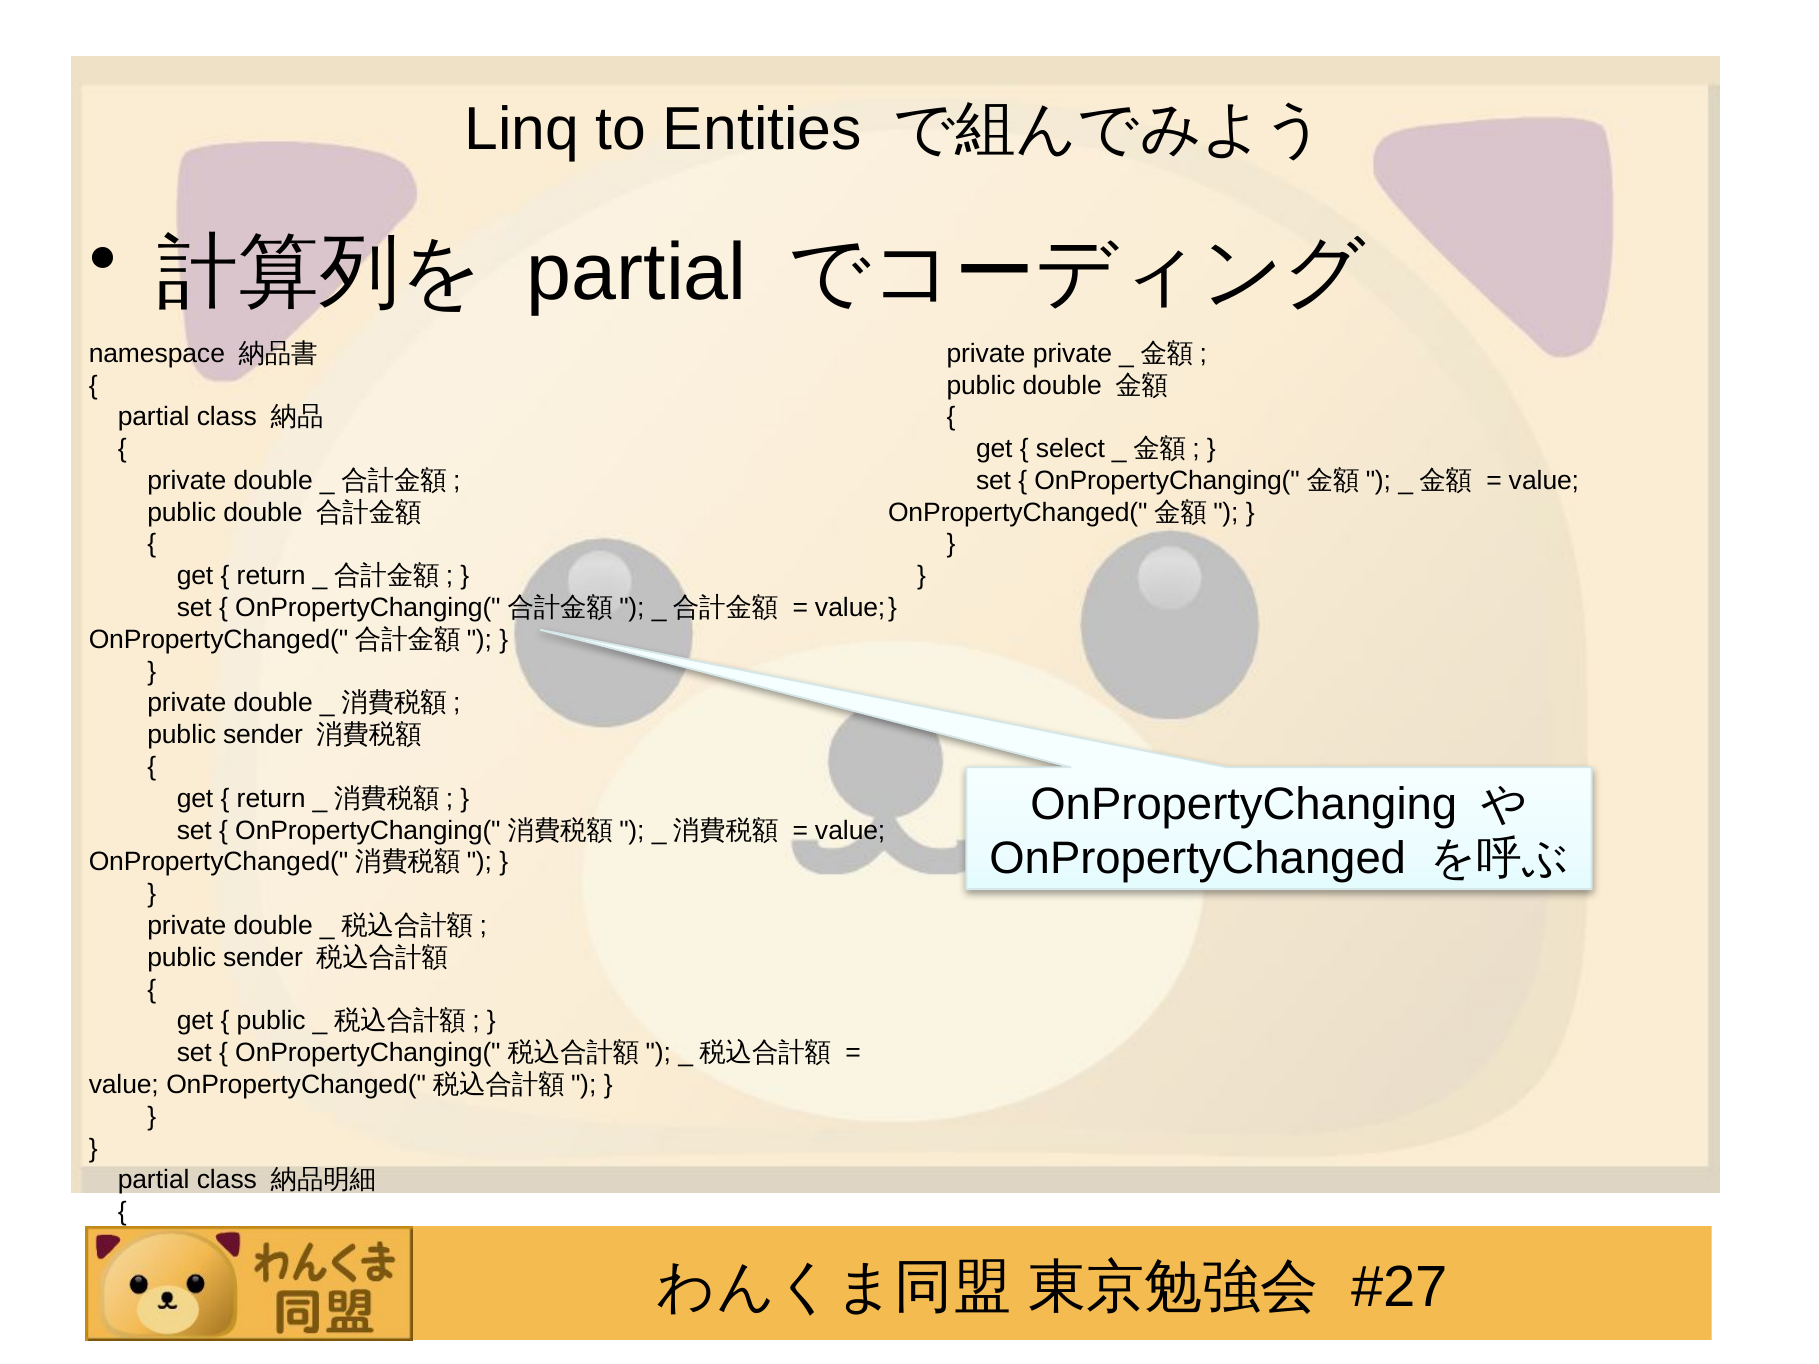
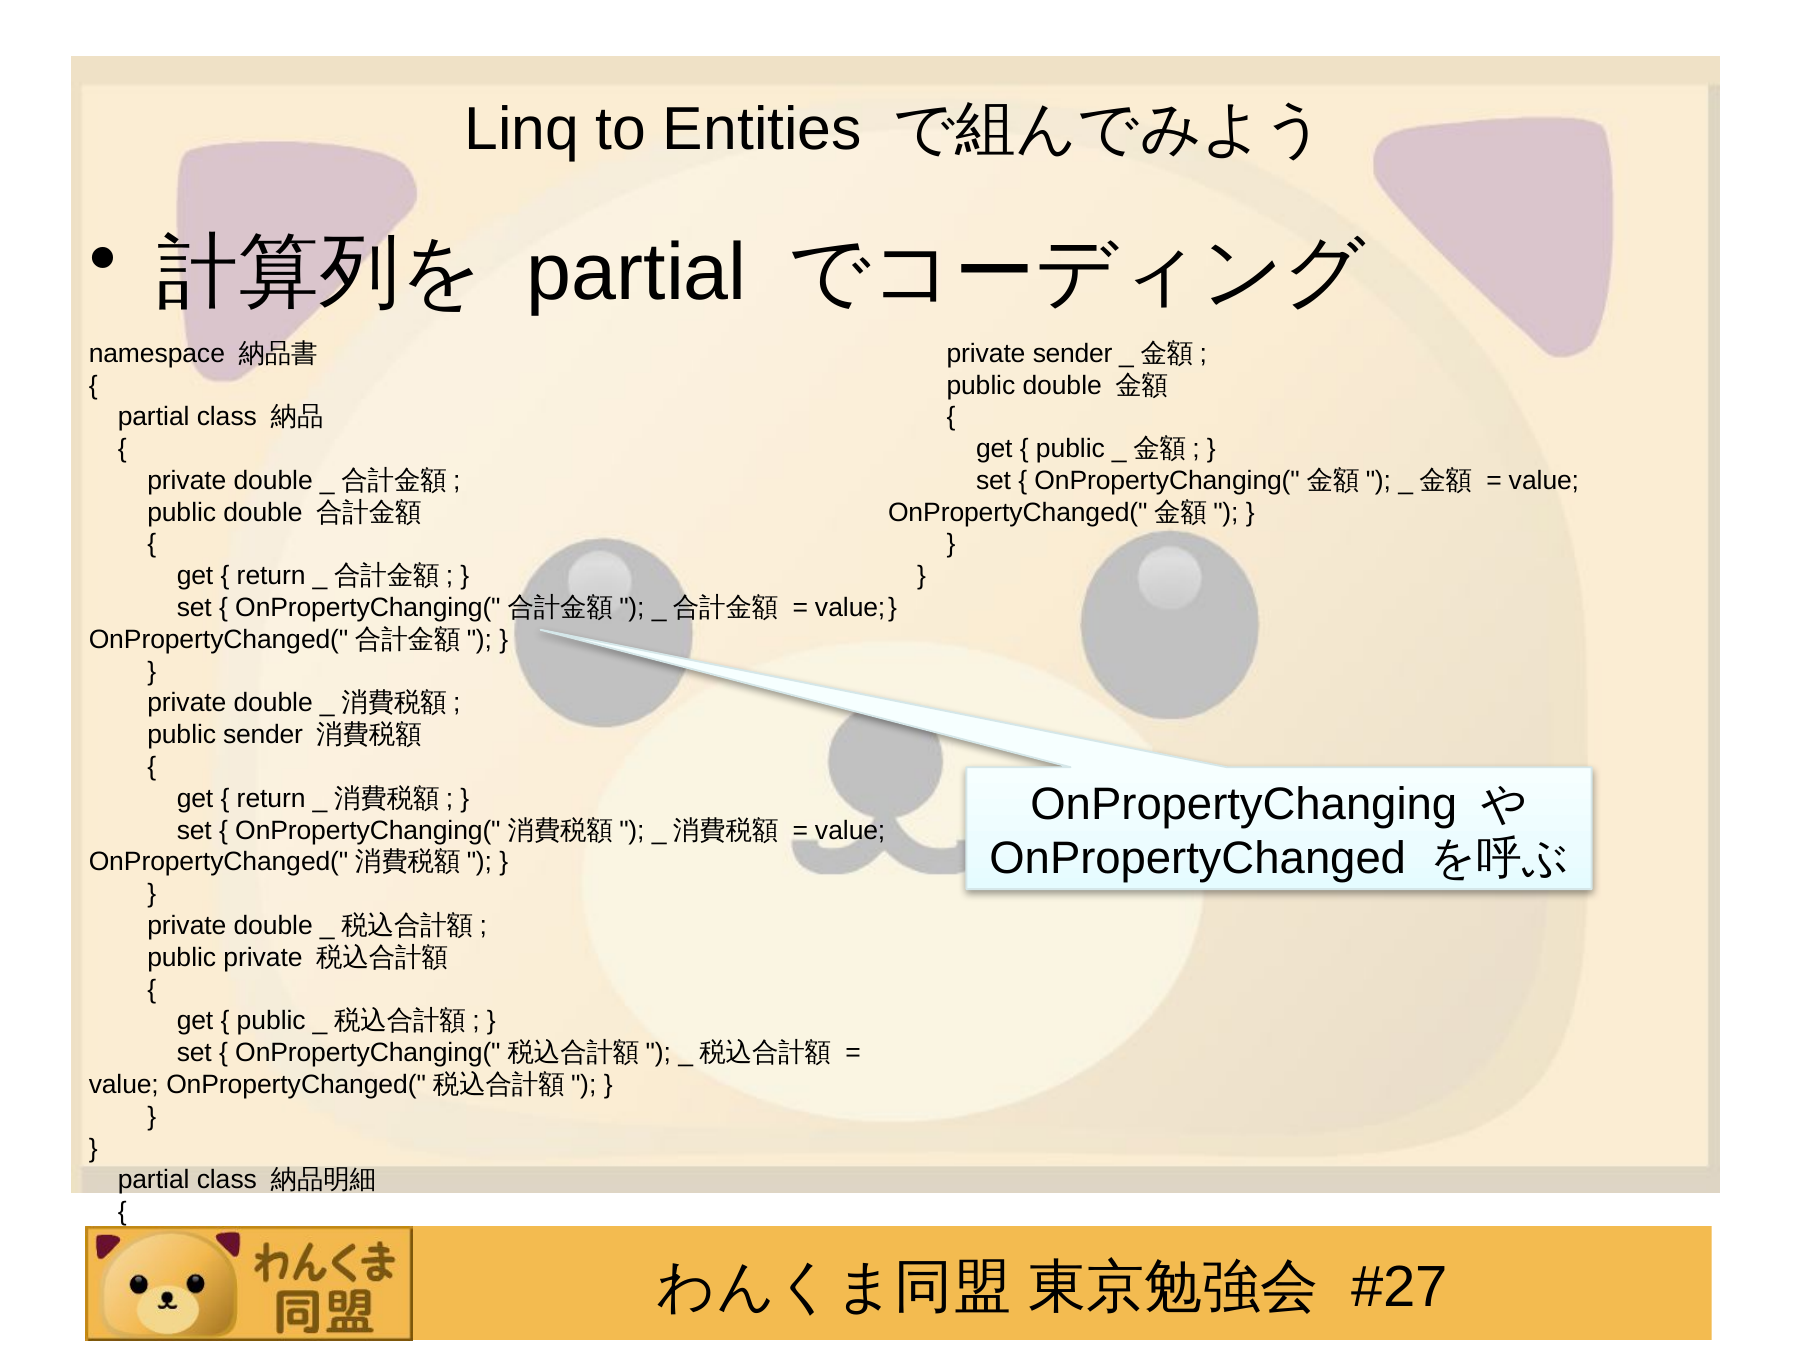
private private: private -> sender
select at (1070, 449): select -> public
sender at (263, 958): sender -> private
